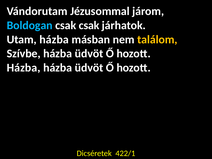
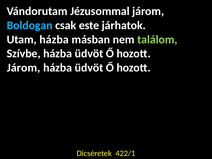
csak csak: csak -> este
találom colour: yellow -> light green
Házba at (24, 68): Házba -> Járom
